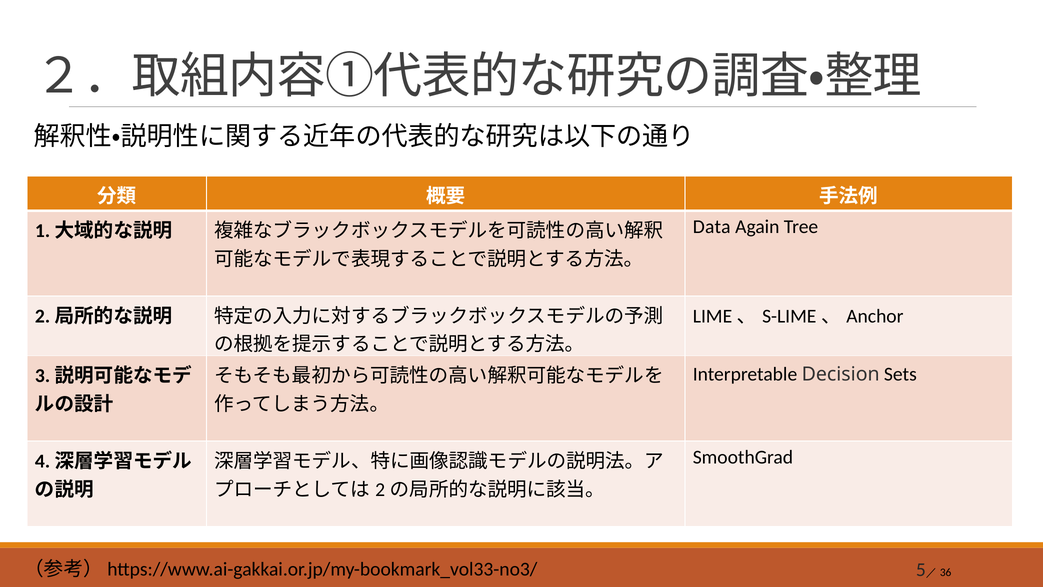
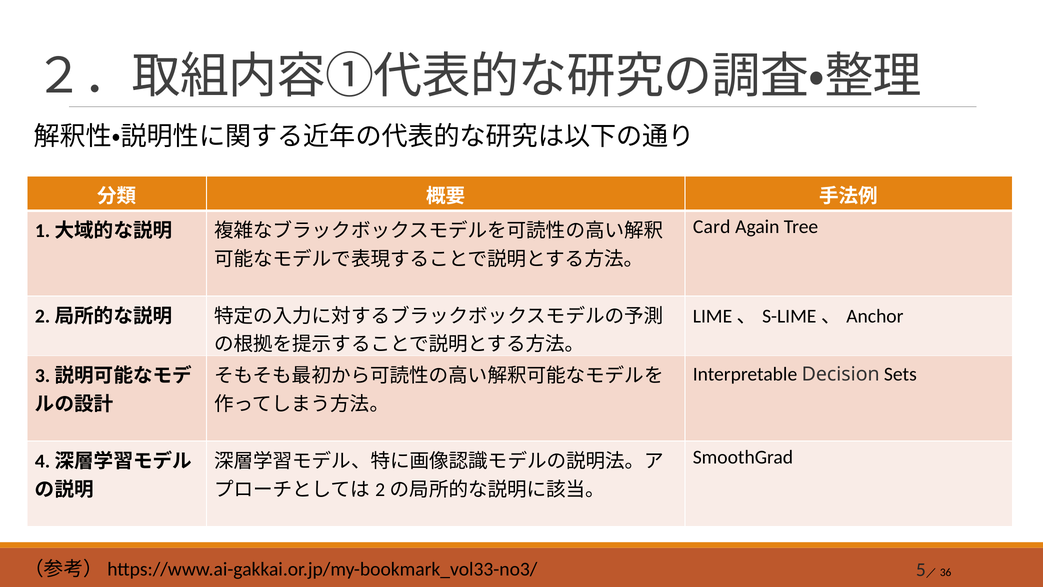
Data: Data -> Card
